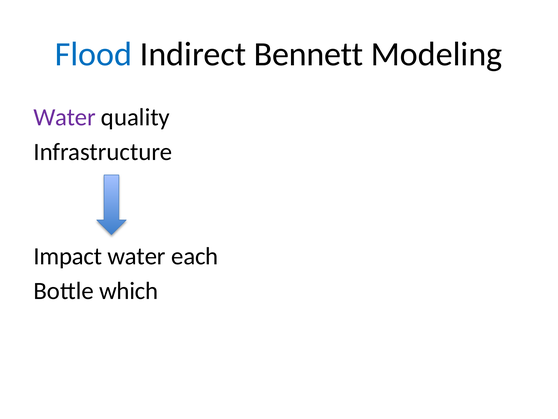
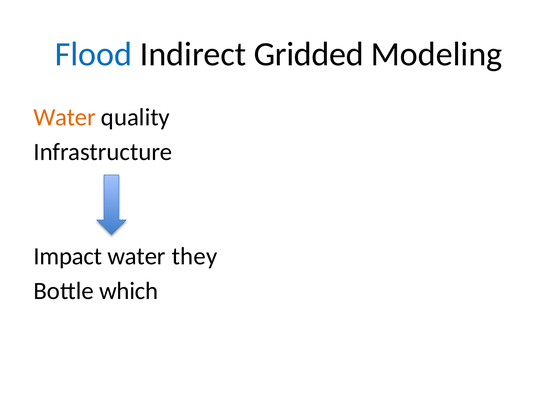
Bennett: Bennett -> Gridded
Water at (65, 117) colour: purple -> orange
each: each -> they
